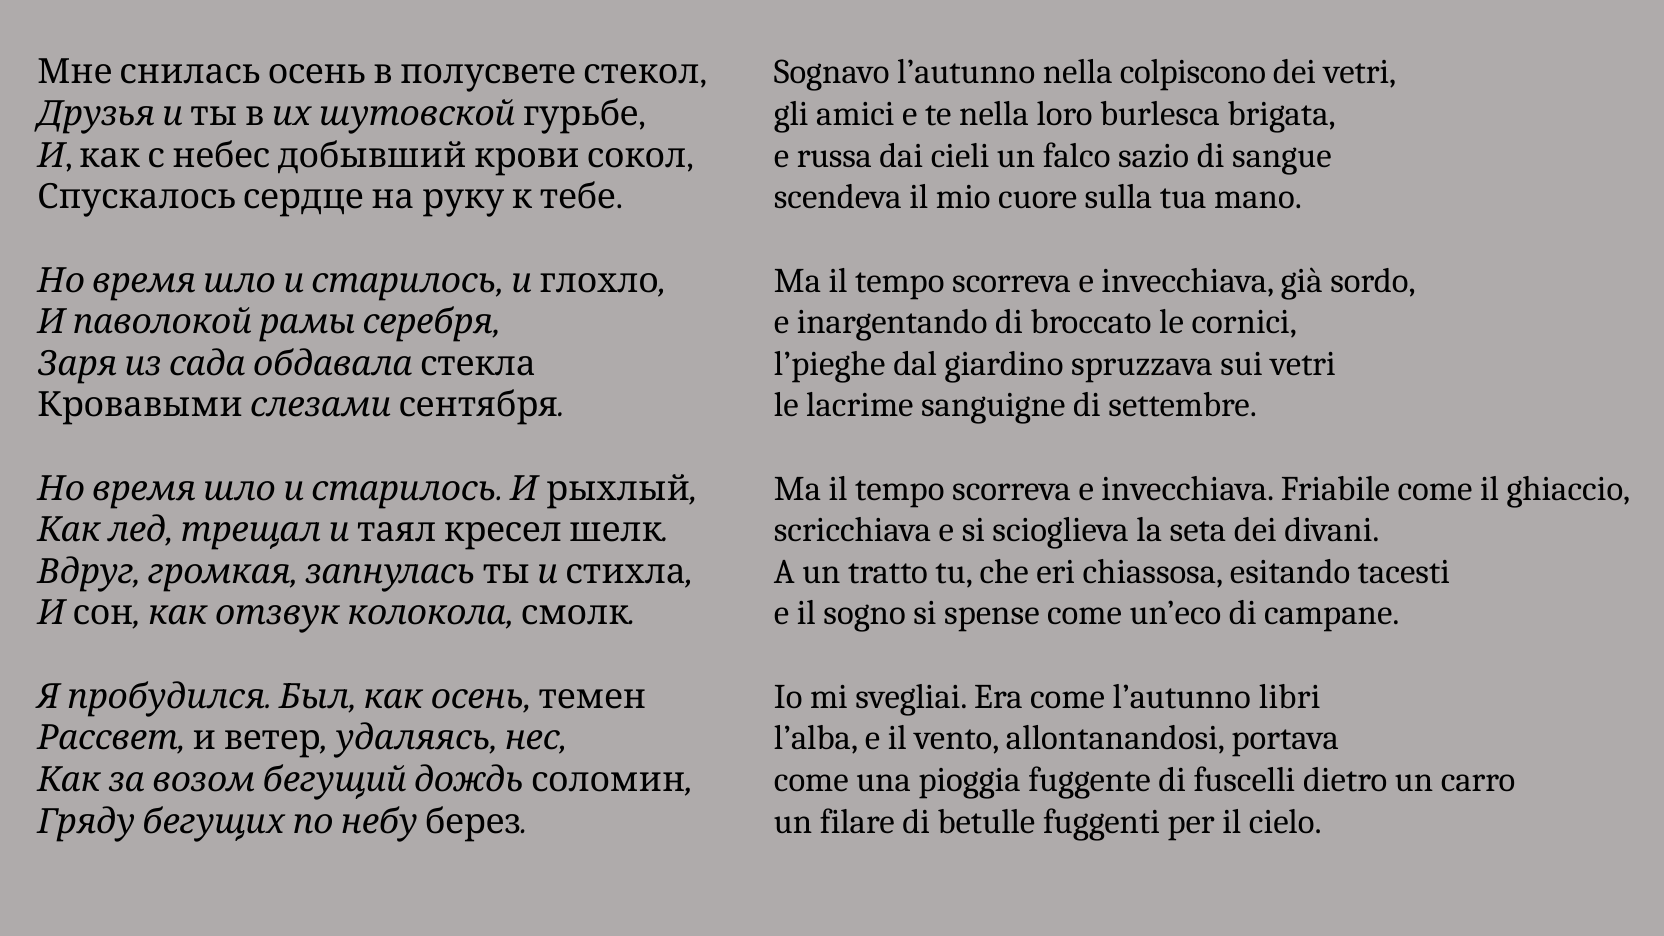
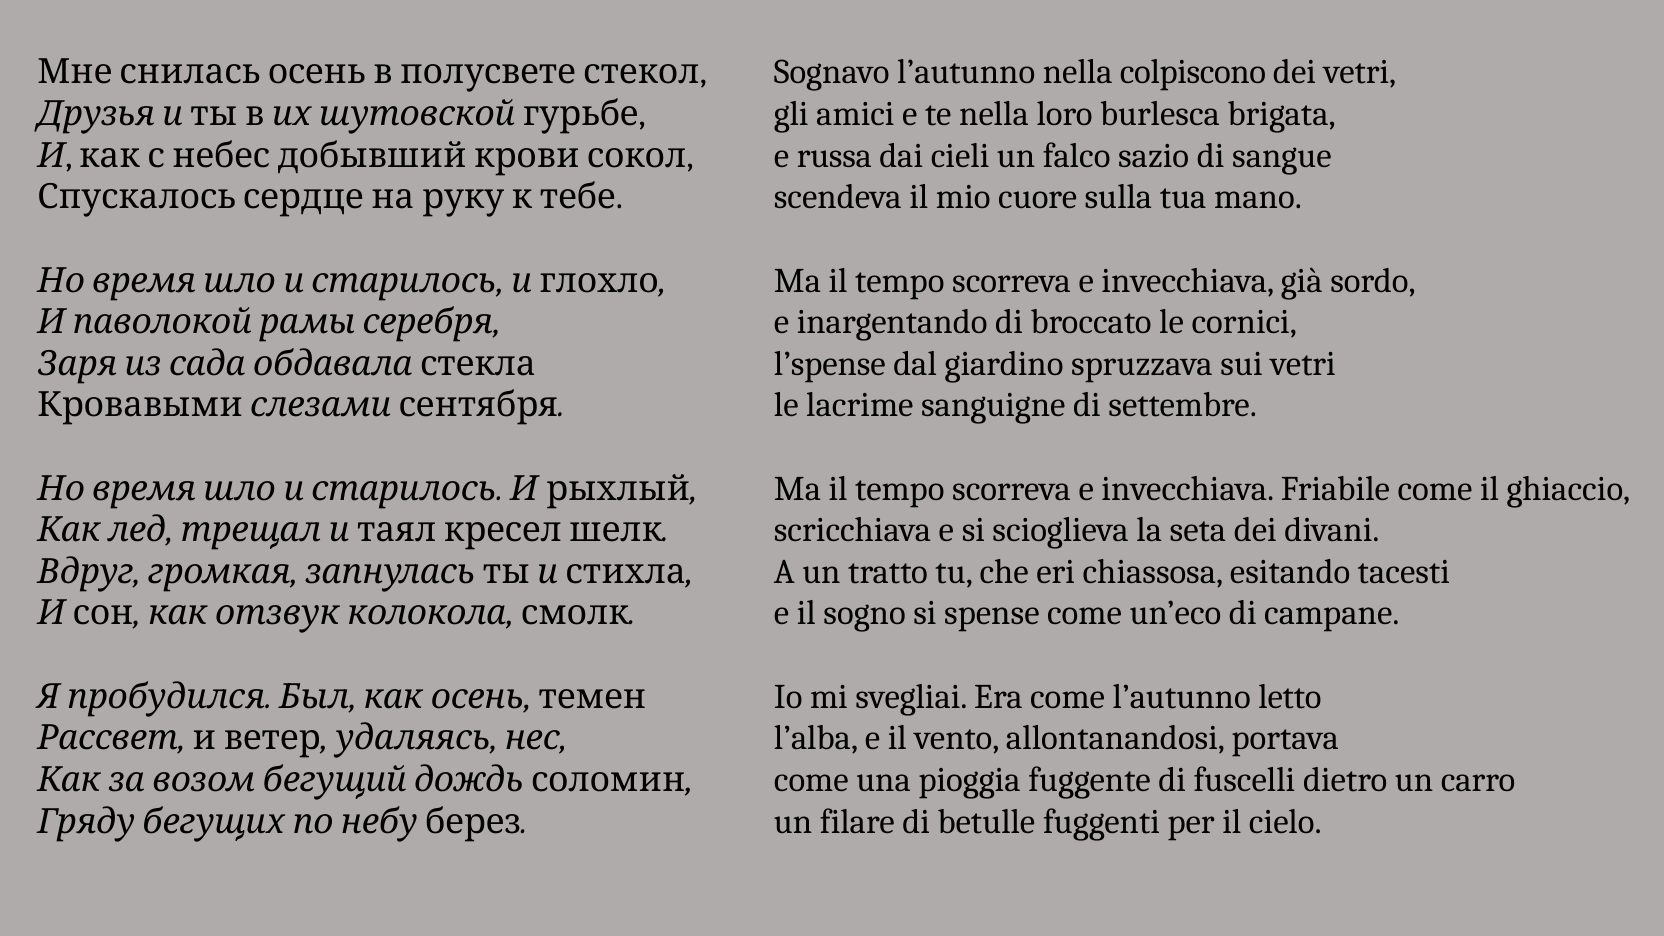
l’pieghe: l’pieghe -> l’spense
libri: libri -> letto
